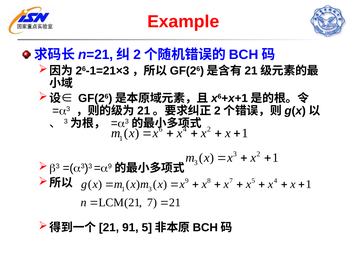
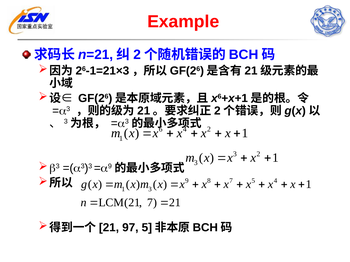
91: 91 -> 97
